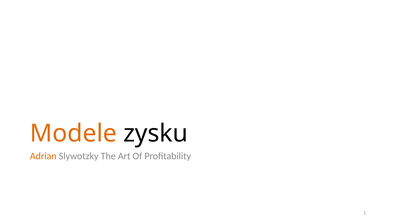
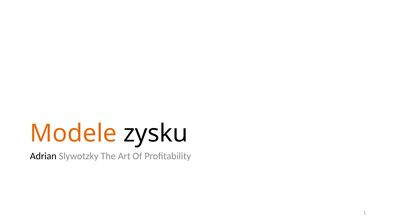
Adrian colour: orange -> black
